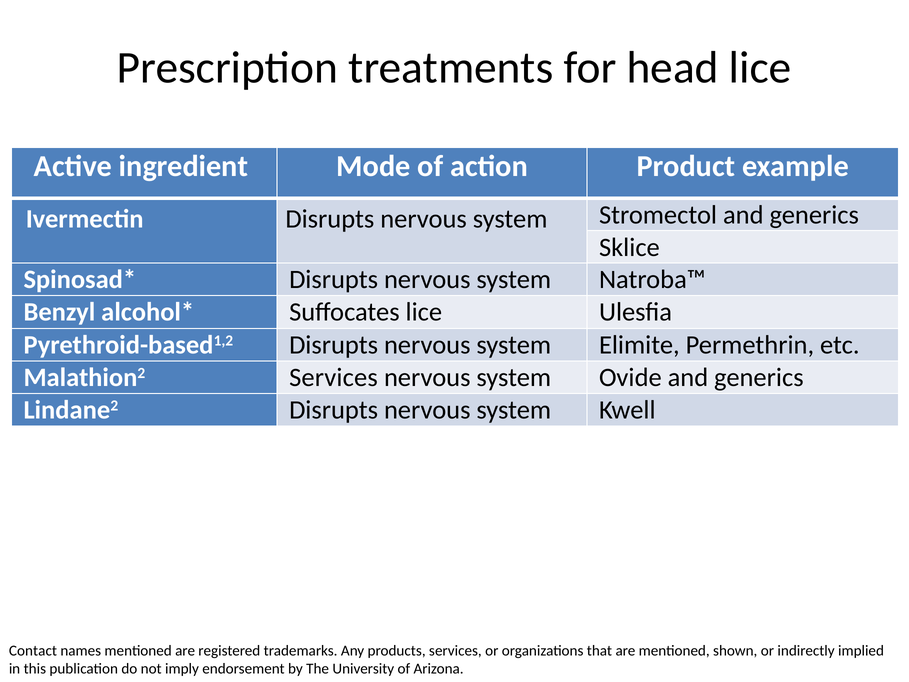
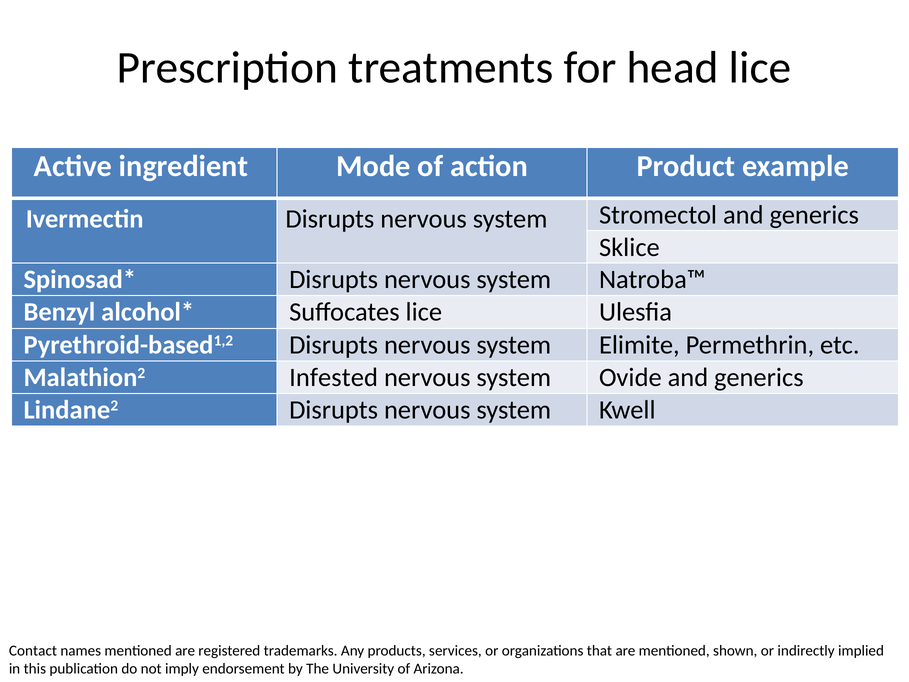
Malathion2 Services: Services -> Infested
